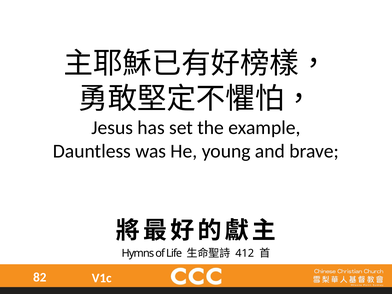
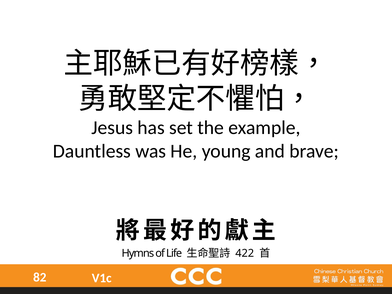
412: 412 -> 422
